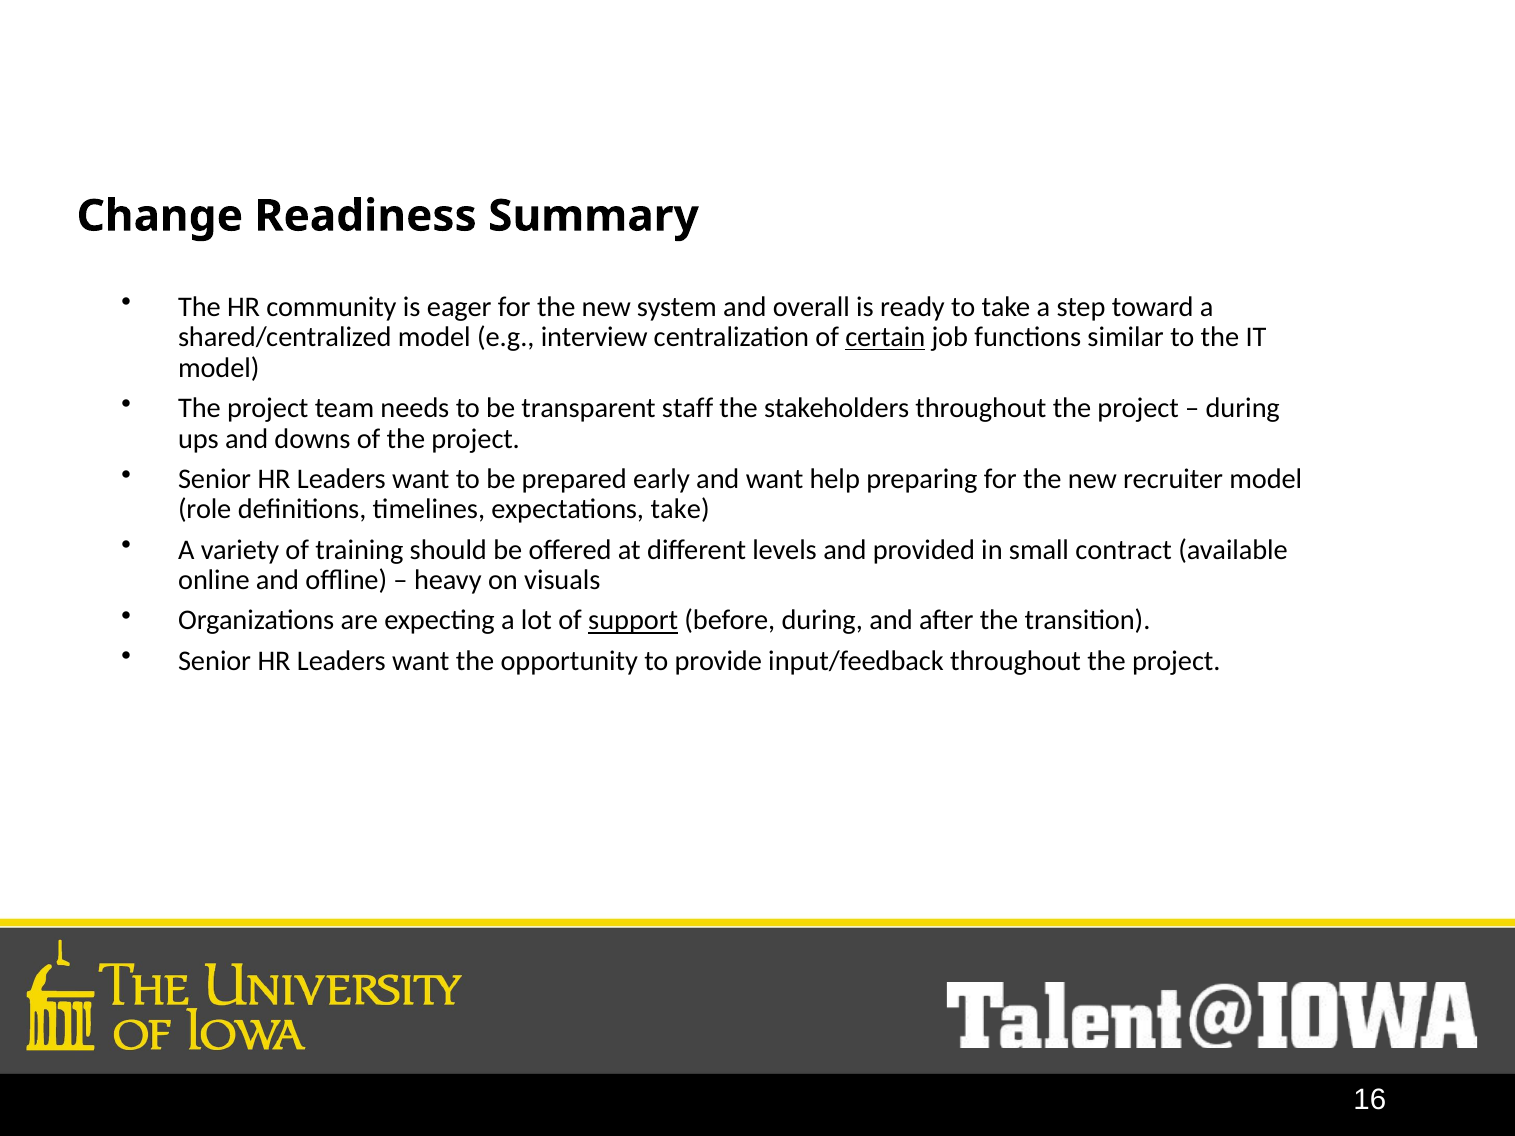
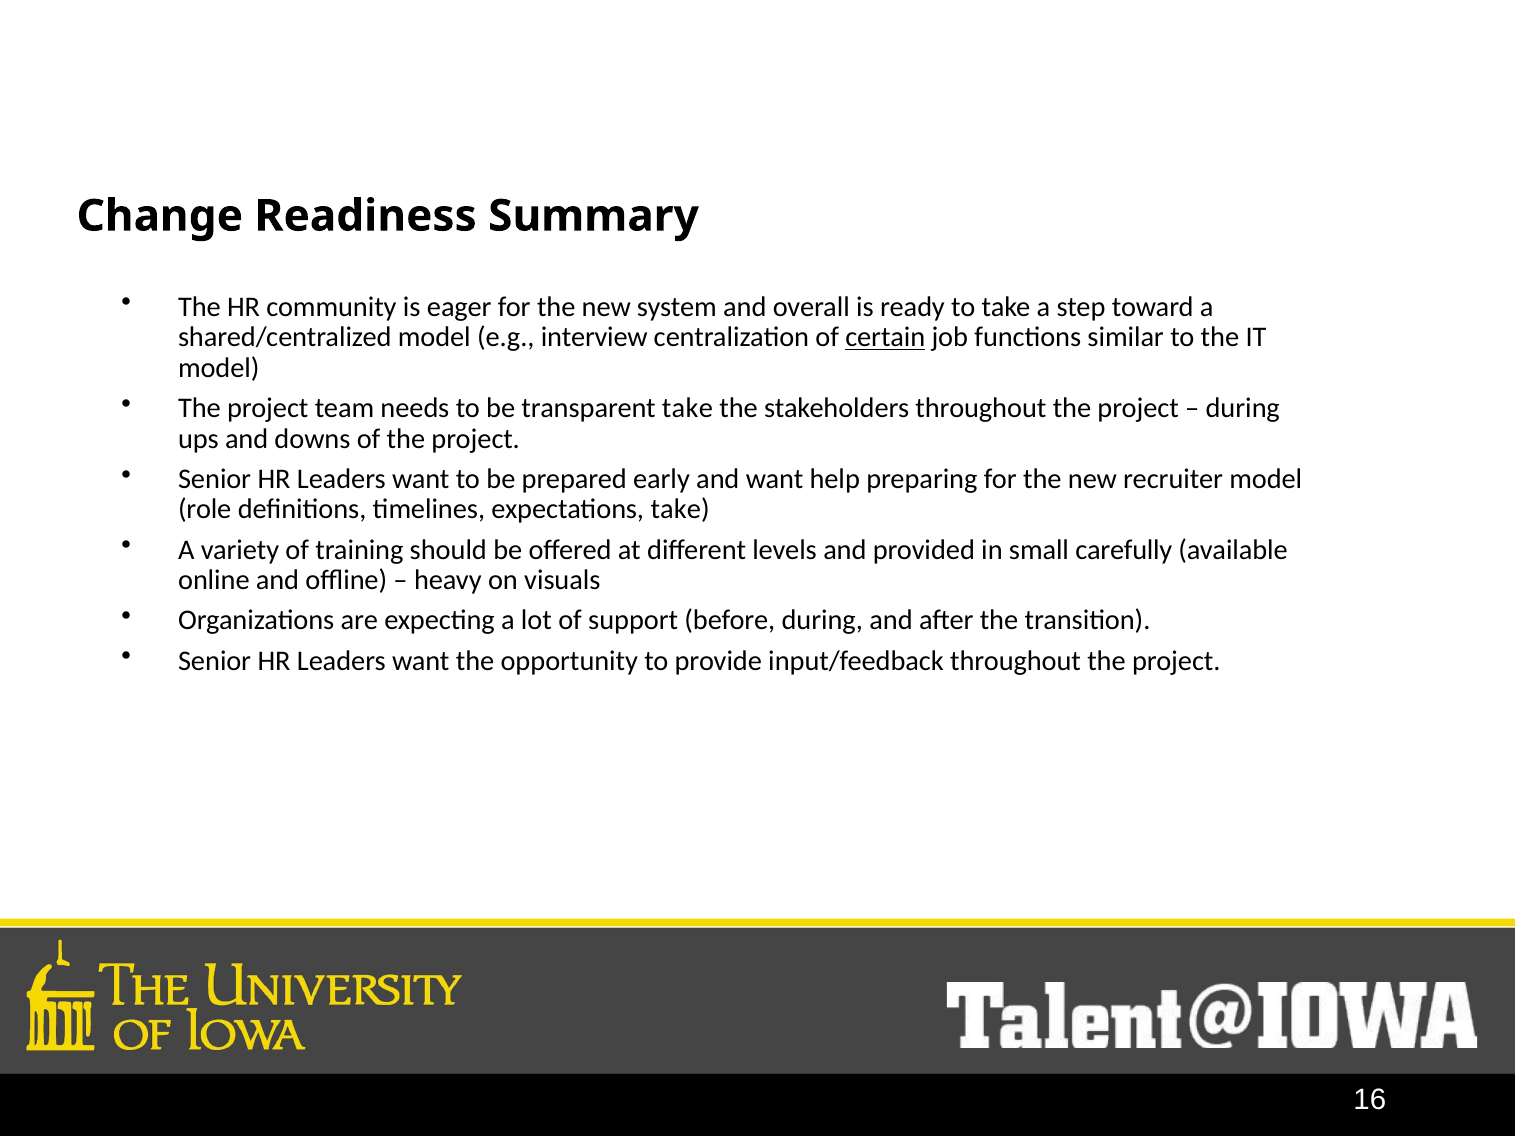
transparent staff: staff -> take
contract: contract -> carefully
support underline: present -> none
